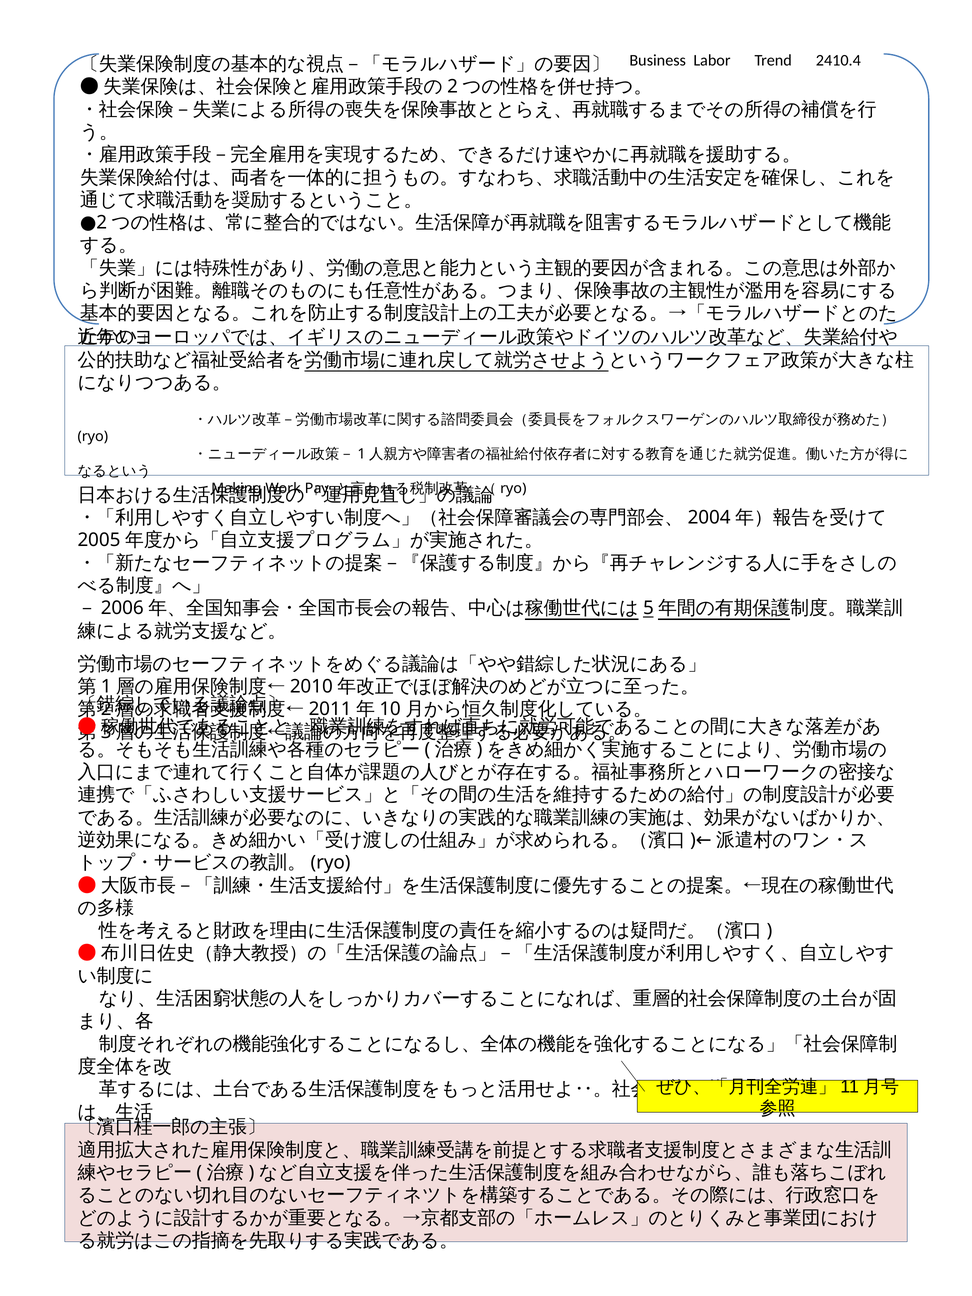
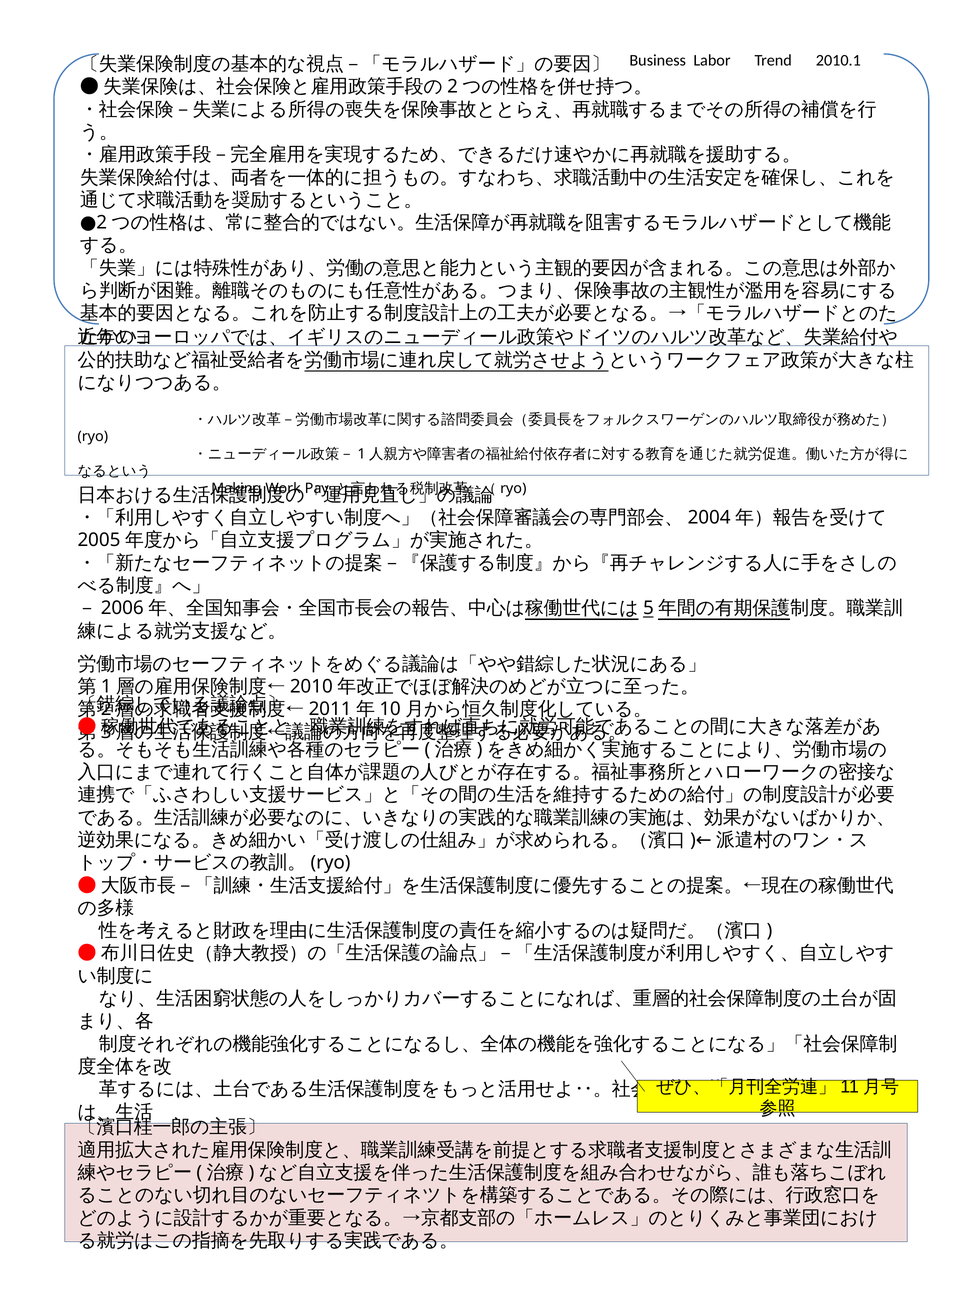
2410.4: 2410.4 -> 2010.1
